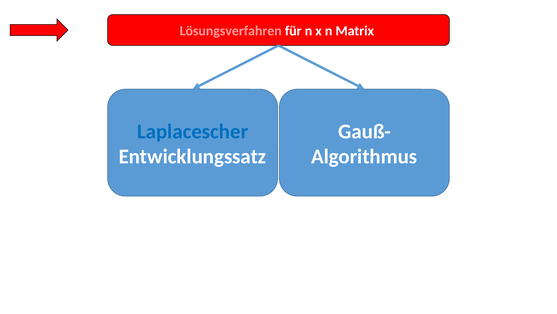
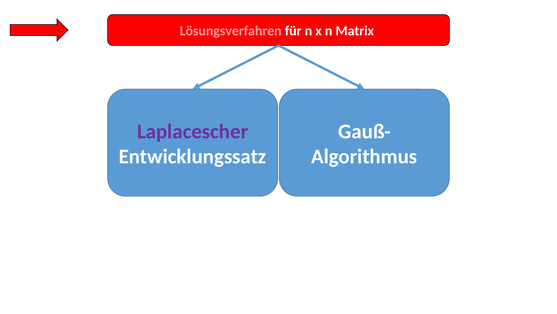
Laplacescher colour: blue -> purple
